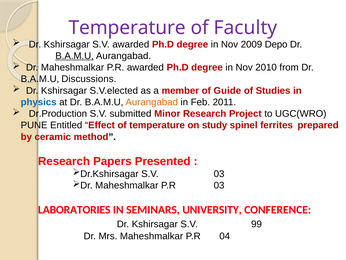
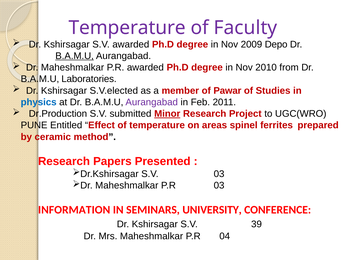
Discussions: Discussions -> Laboratories
Guide: Guide -> Pawar
Aurangabad at (152, 102) colour: orange -> purple
Minor underline: none -> present
study: study -> areas
LABORATORIES: LABORATORIES -> INFORMATION
99: 99 -> 39
